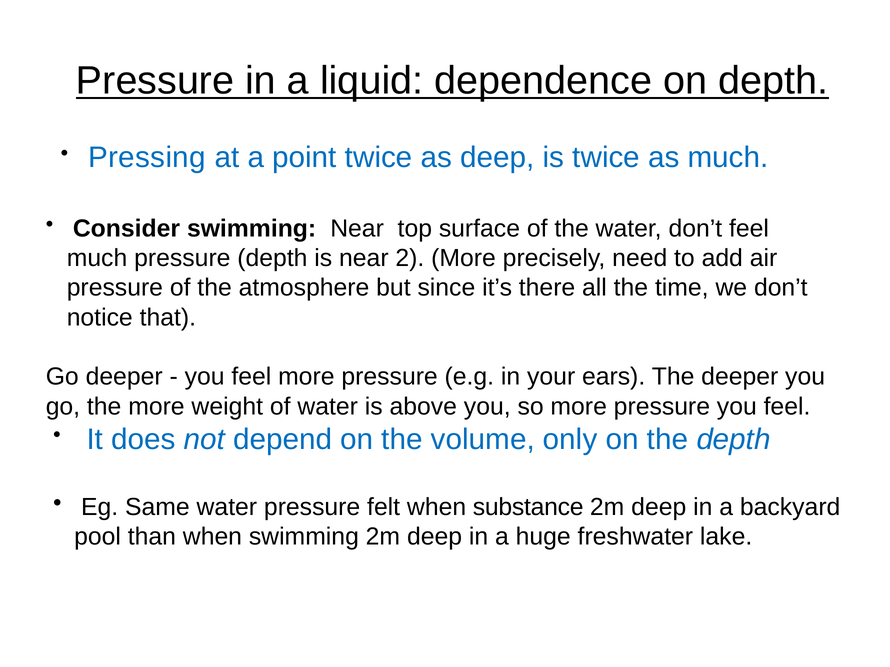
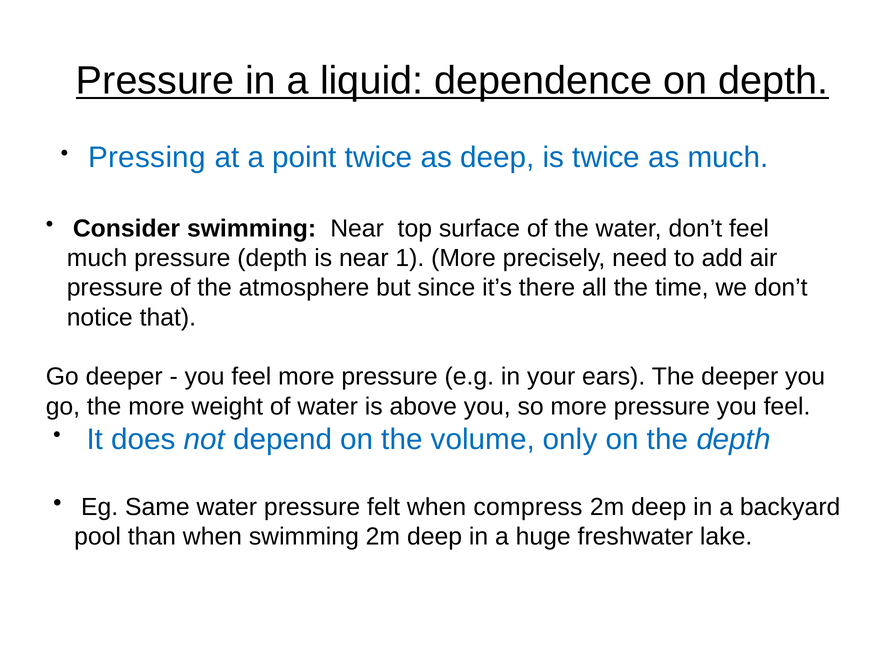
2: 2 -> 1
substance: substance -> compress
